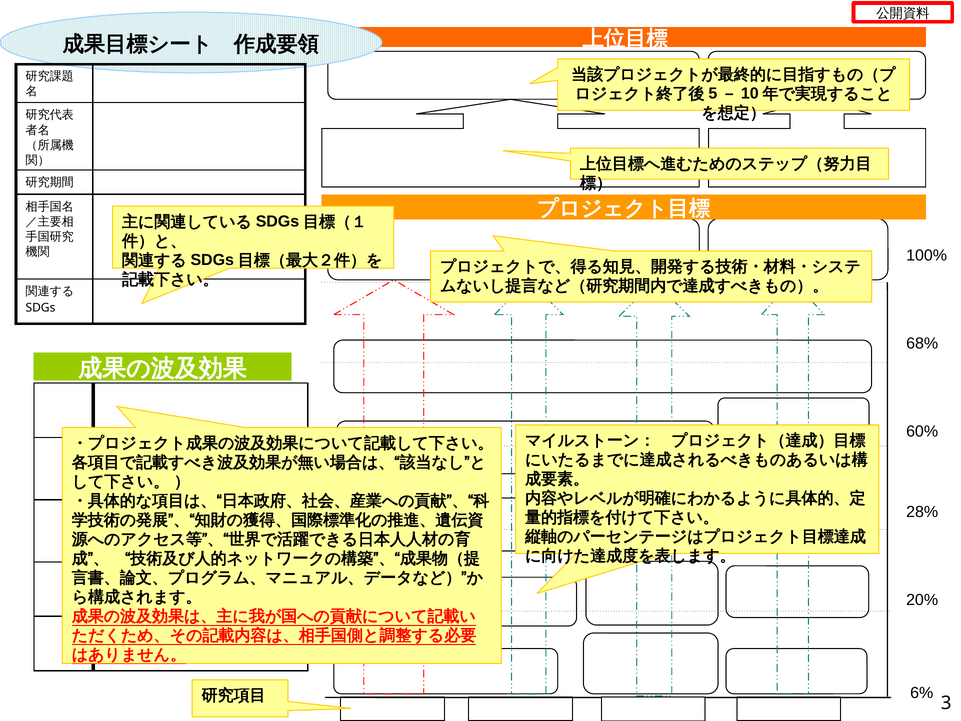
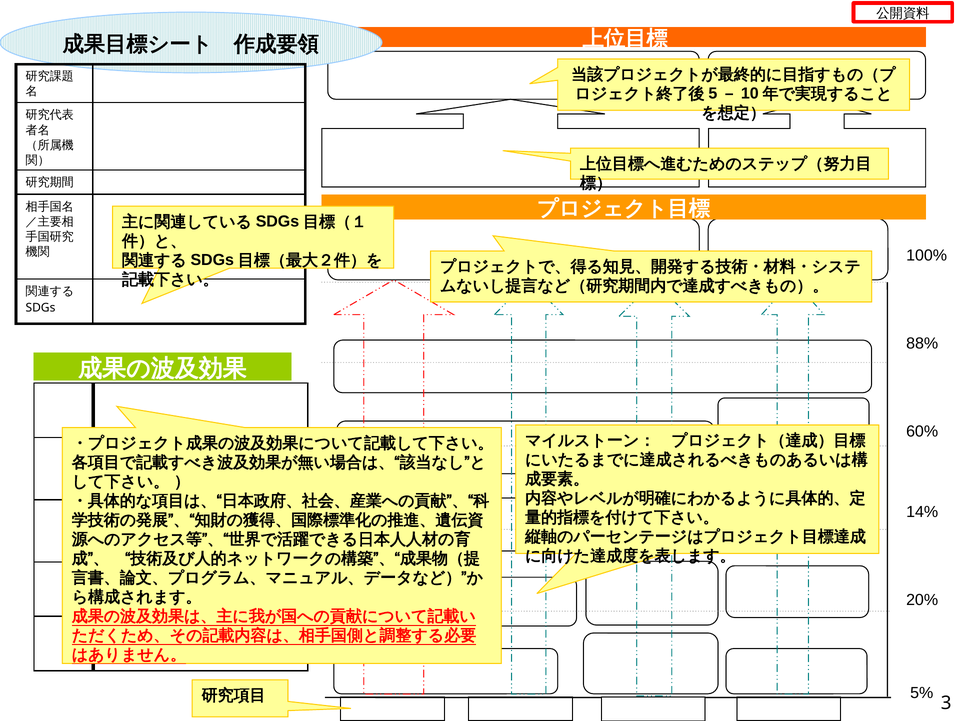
68%: 68% -> 88%
28%: 28% -> 14%
6%: 6% -> 5%
